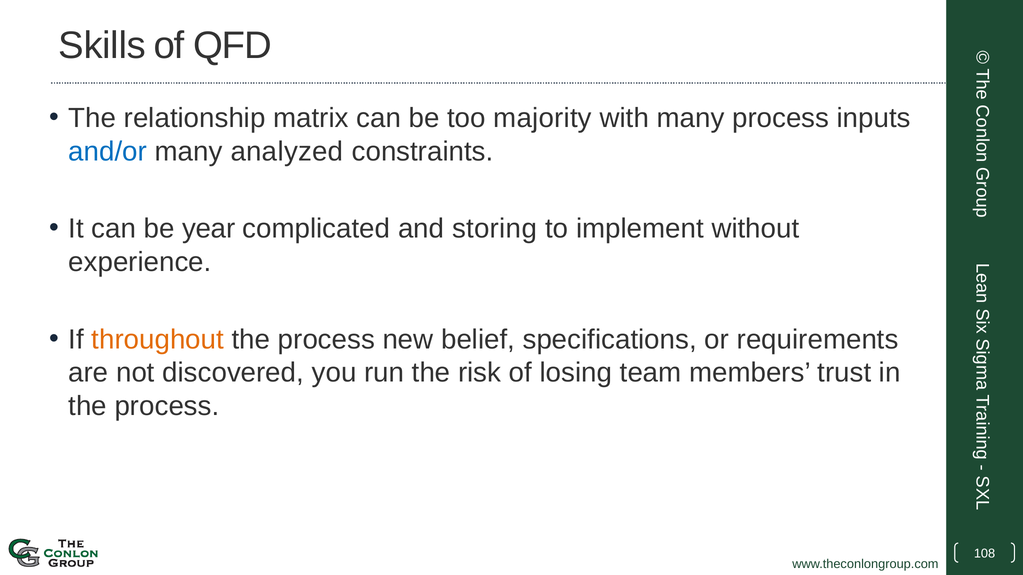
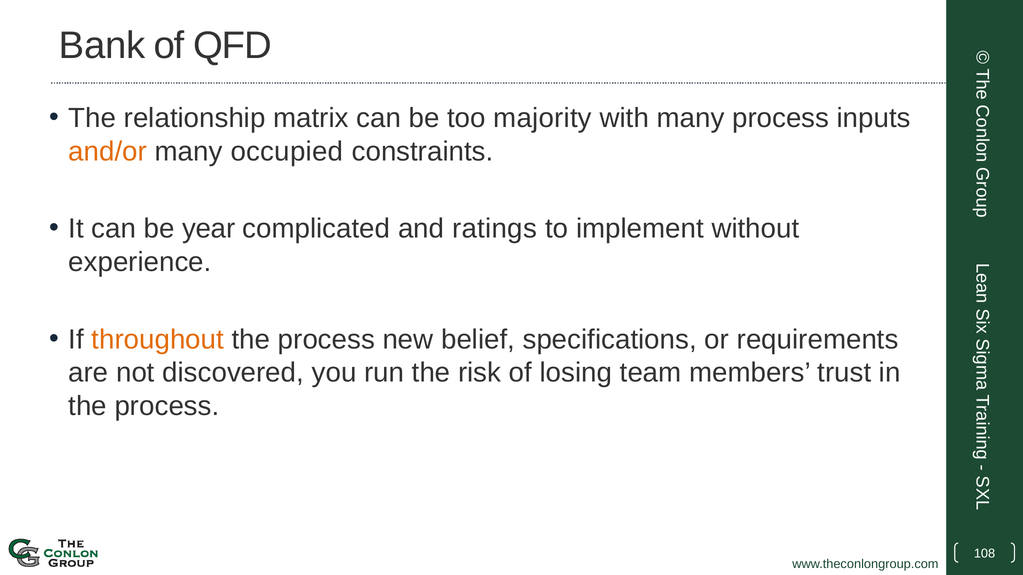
Skills: Skills -> Bank
and/or colour: blue -> orange
analyzed: analyzed -> occupied
storing: storing -> ratings
